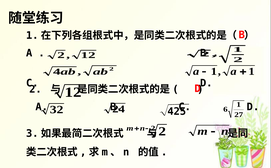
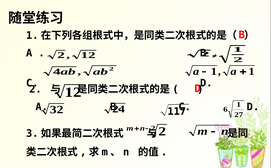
425: 425 -> 117
